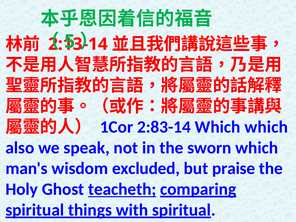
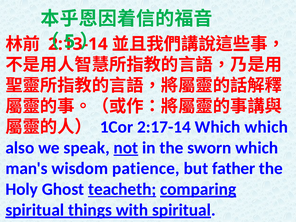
2:83-14: 2:83-14 -> 2:17-14
not underline: none -> present
excluded: excluded -> patience
praise: praise -> father
